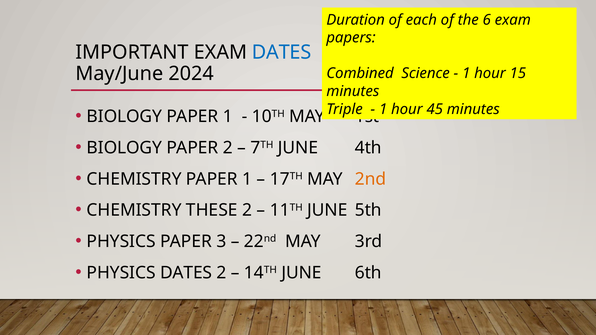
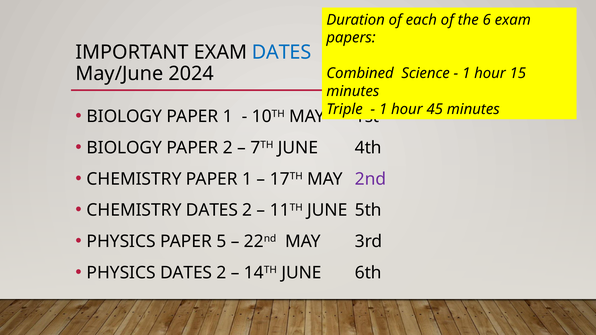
2nd colour: orange -> purple
CHEMISTRY THESE: THESE -> DATES
3: 3 -> 5
